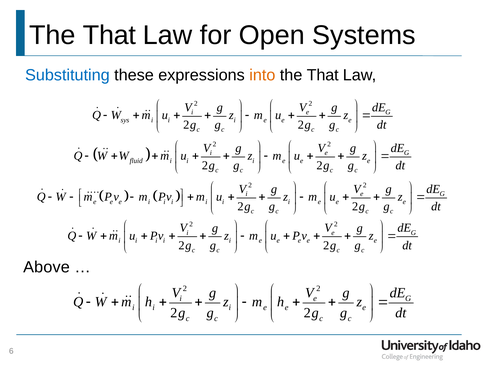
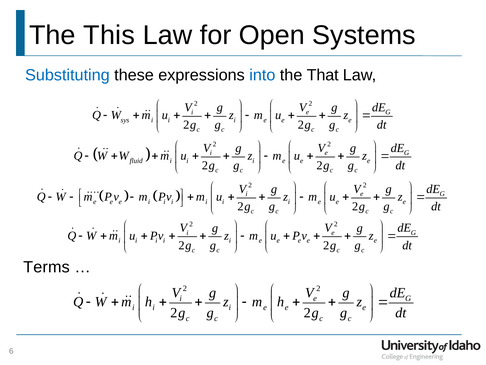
That at (109, 35): That -> This
into colour: orange -> blue
Above: Above -> Terms
